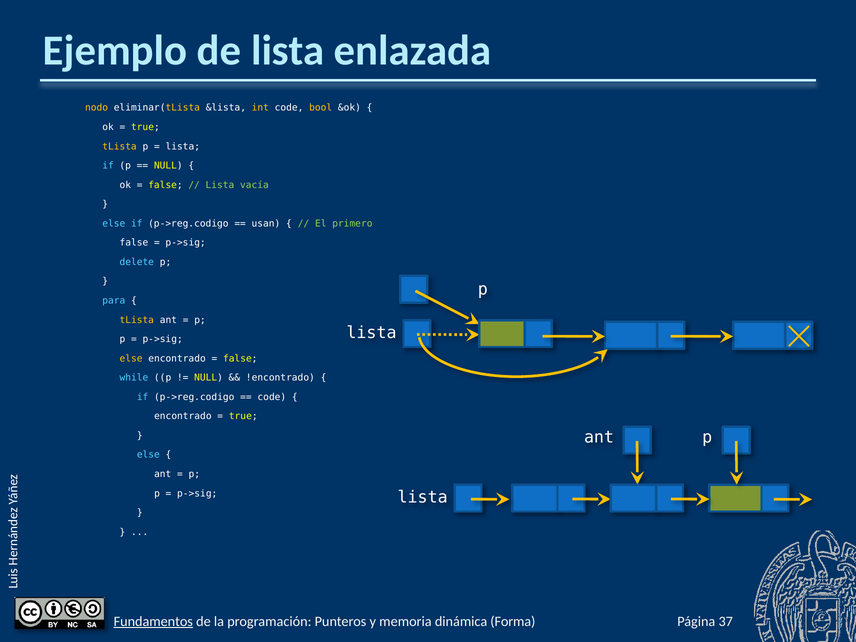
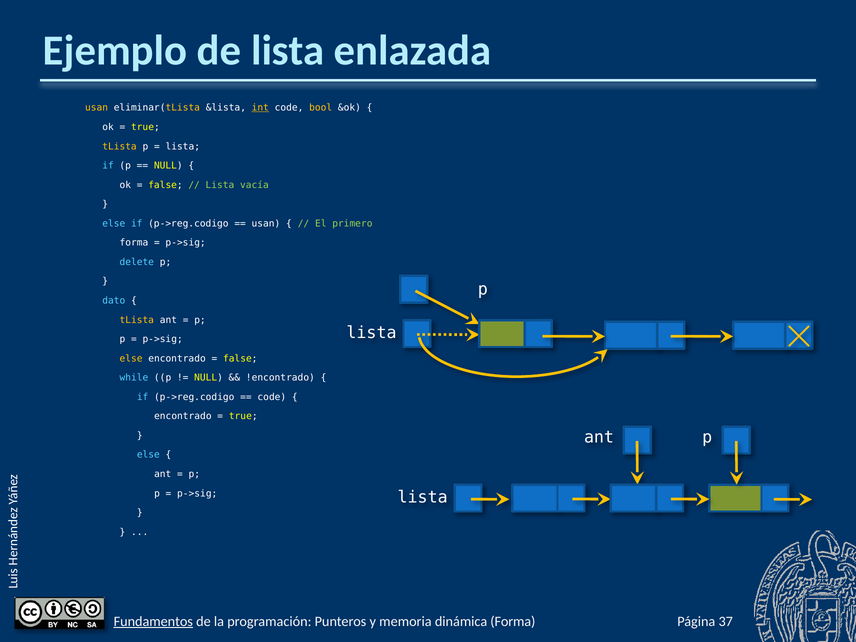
nodo at (97, 108): nodo -> usan
int underline: none -> present
false at (134, 243): false -> forma
para: para -> dato
